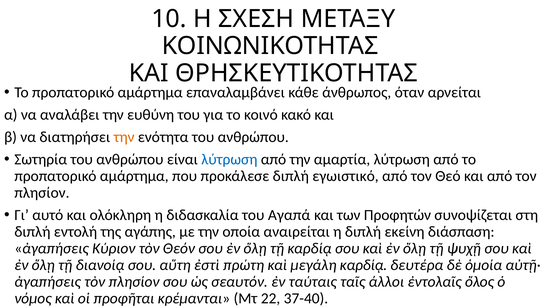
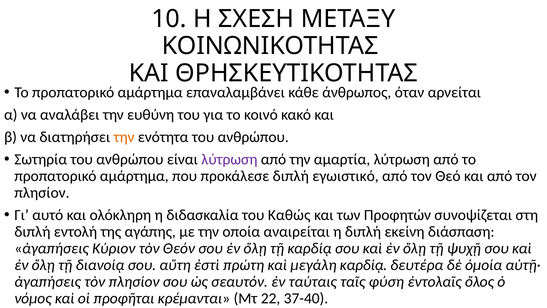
λύτρωση at (229, 159) colour: blue -> purple
Αγαπά: Αγαπά -> Καθώς
άλλοι: άλλοι -> φύση
